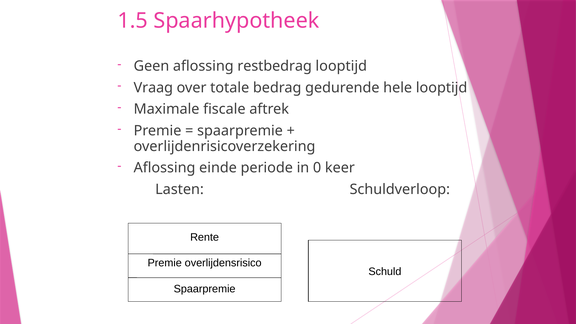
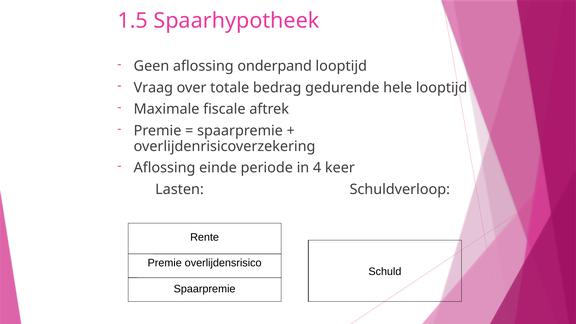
restbedrag: restbedrag -> onderpand
0: 0 -> 4
